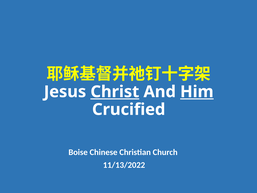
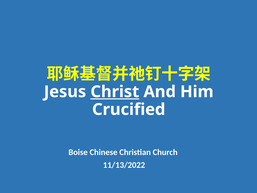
Him underline: present -> none
